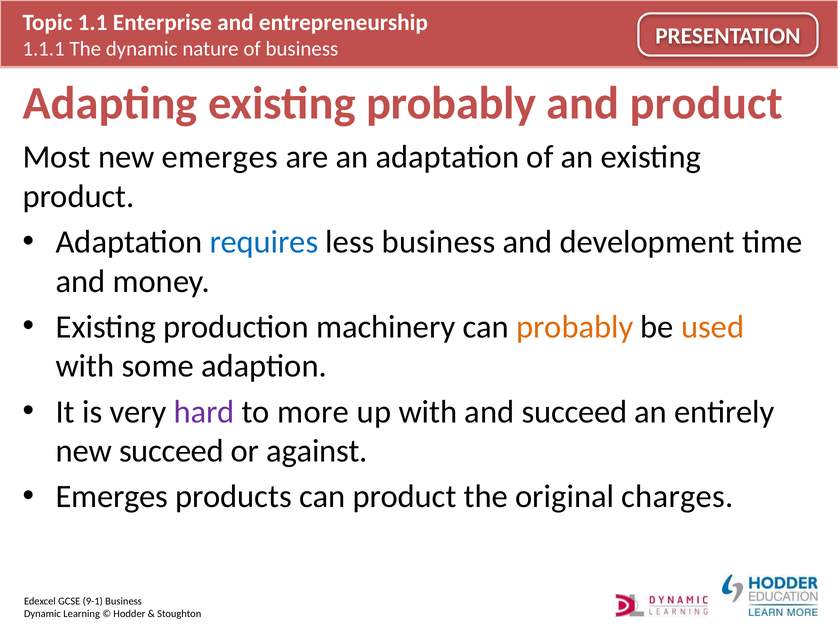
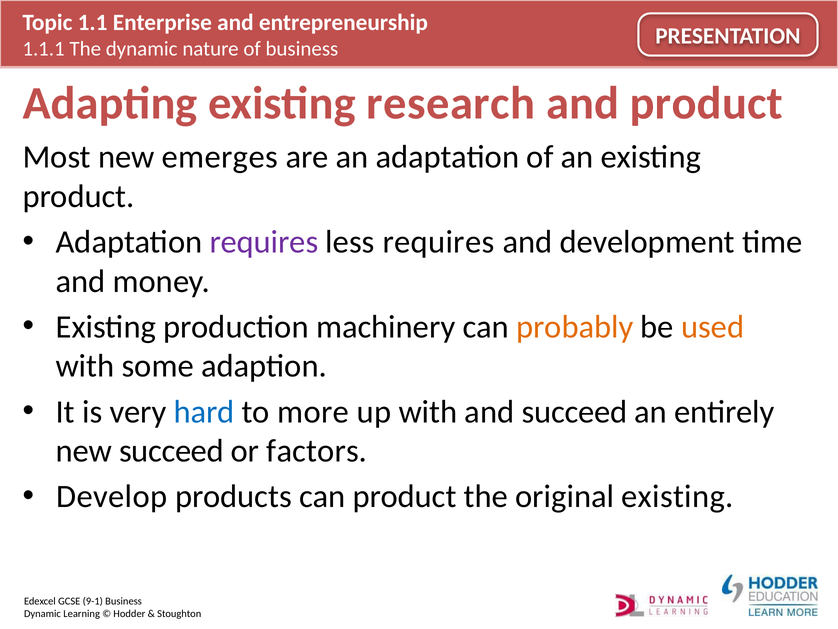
existing probably: probably -> research
requires at (264, 242) colour: blue -> purple
less business: business -> requires
hard colour: purple -> blue
against: against -> factors
Emerges at (112, 496): Emerges -> Develop
original charges: charges -> existing
